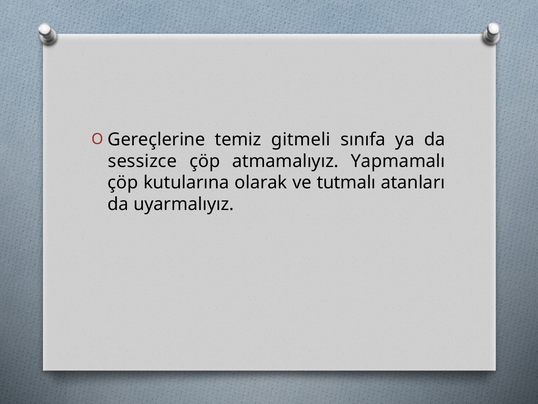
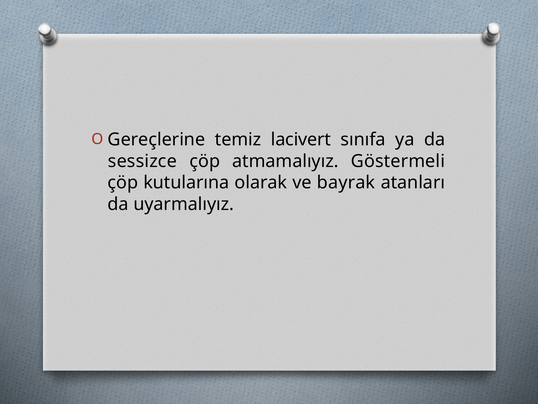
gitmeli: gitmeli -> lacivert
Yapmamalı: Yapmamalı -> Göstermeli
tutmalı: tutmalı -> bayrak
